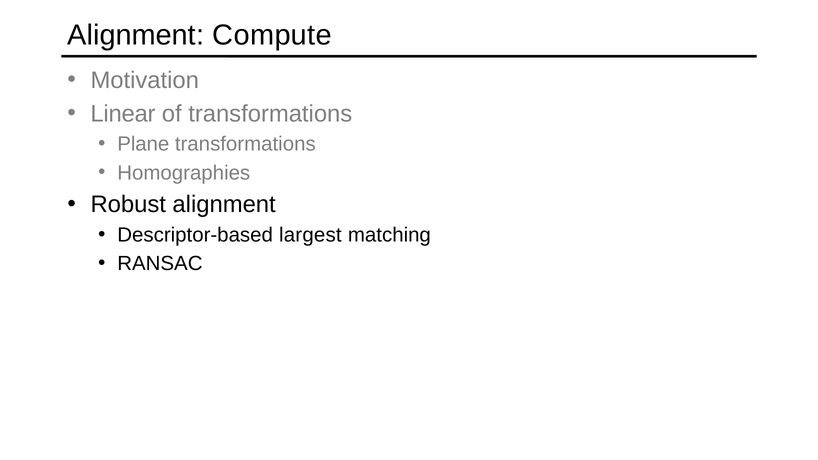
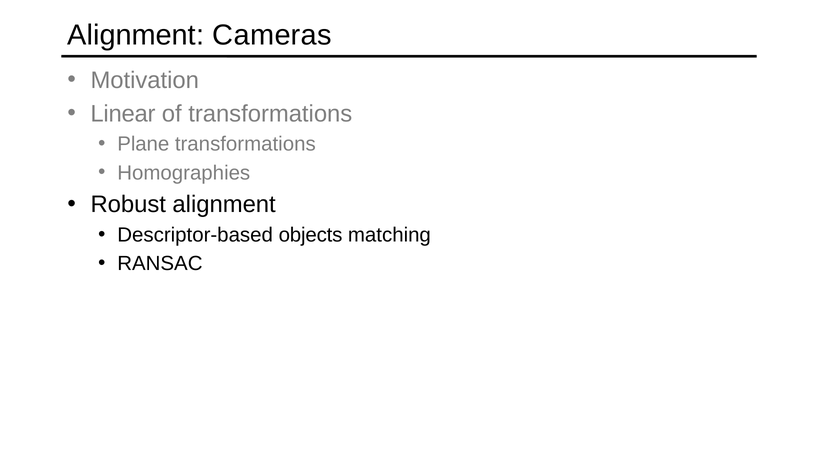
Compute: Compute -> Cameras
largest: largest -> objects
